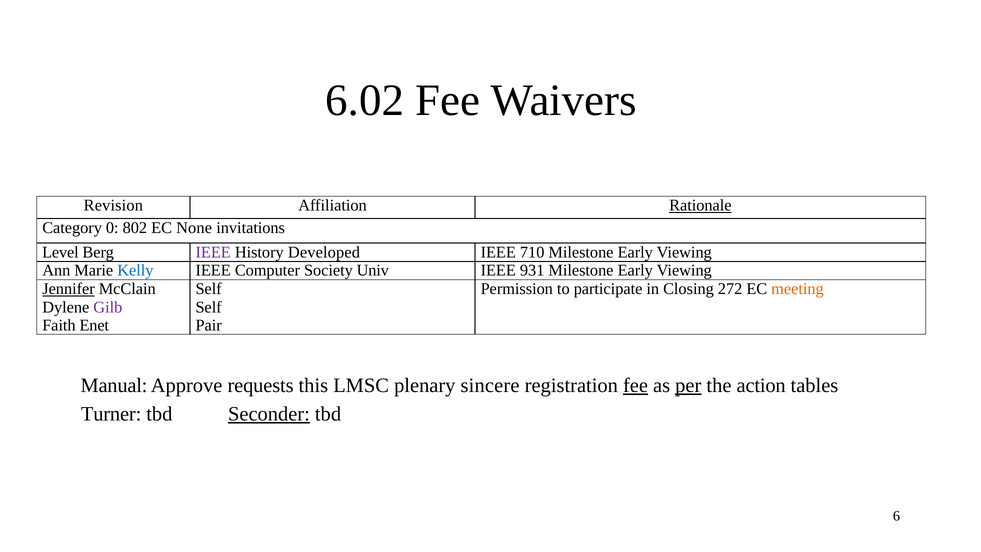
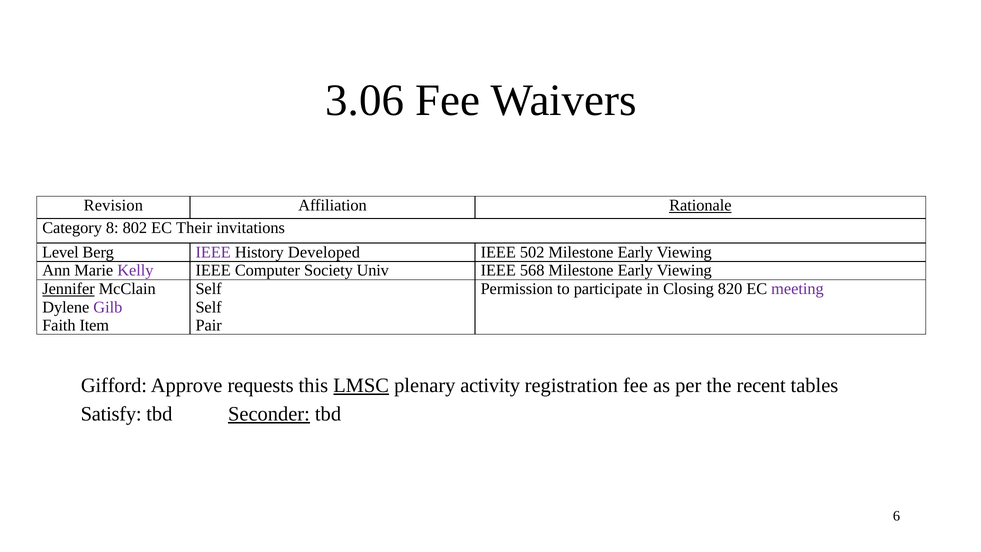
6.02: 6.02 -> 3.06
0: 0 -> 8
None: None -> Their
710: 710 -> 502
Kelly colour: blue -> purple
931: 931 -> 568
272: 272 -> 820
meeting colour: orange -> purple
Enet: Enet -> Item
Manual: Manual -> Gifford
LMSC underline: none -> present
sincere: sincere -> activity
fee at (636, 385) underline: present -> none
per underline: present -> none
action: action -> recent
Turner: Turner -> Satisfy
